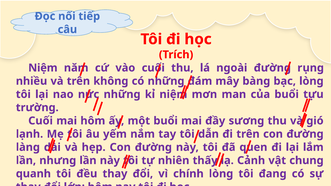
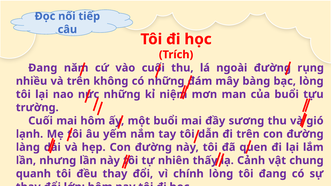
Niệm at (43, 68): Niệm -> Đang
